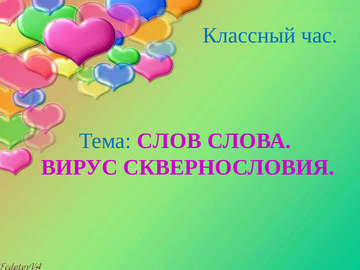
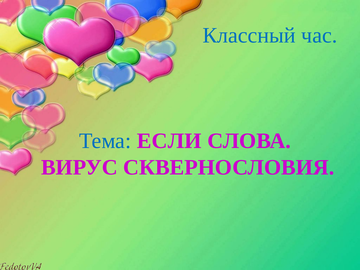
СЛОВ: СЛОВ -> ЕСЛИ
